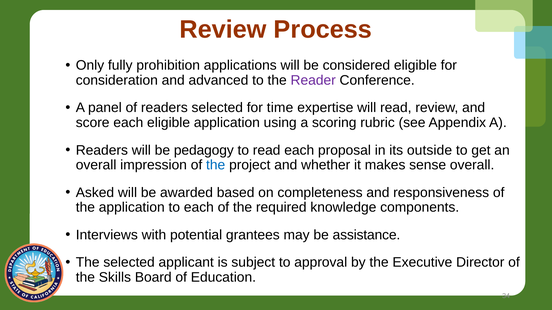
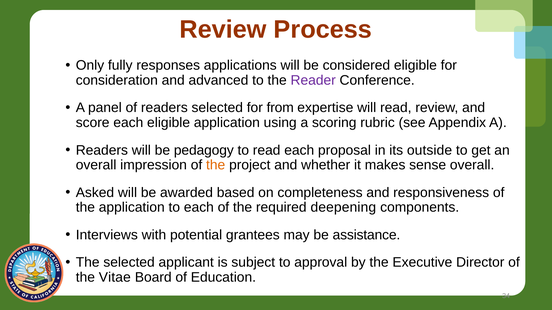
prohibition: prohibition -> responses
time: time -> from
the at (216, 165) colour: blue -> orange
knowledge: knowledge -> deepening
Skills: Skills -> Vitae
